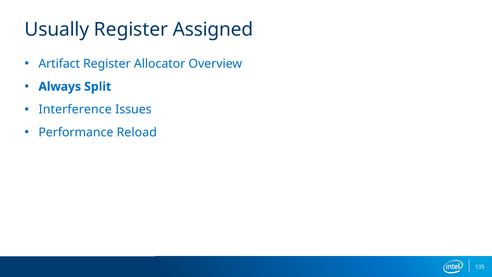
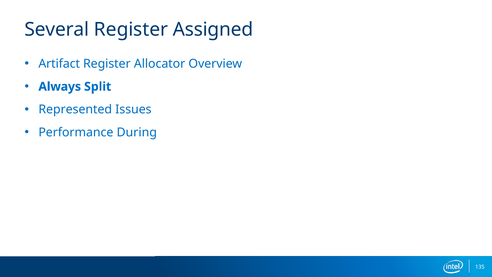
Usually: Usually -> Several
Interference: Interference -> Represented
Reload: Reload -> During
